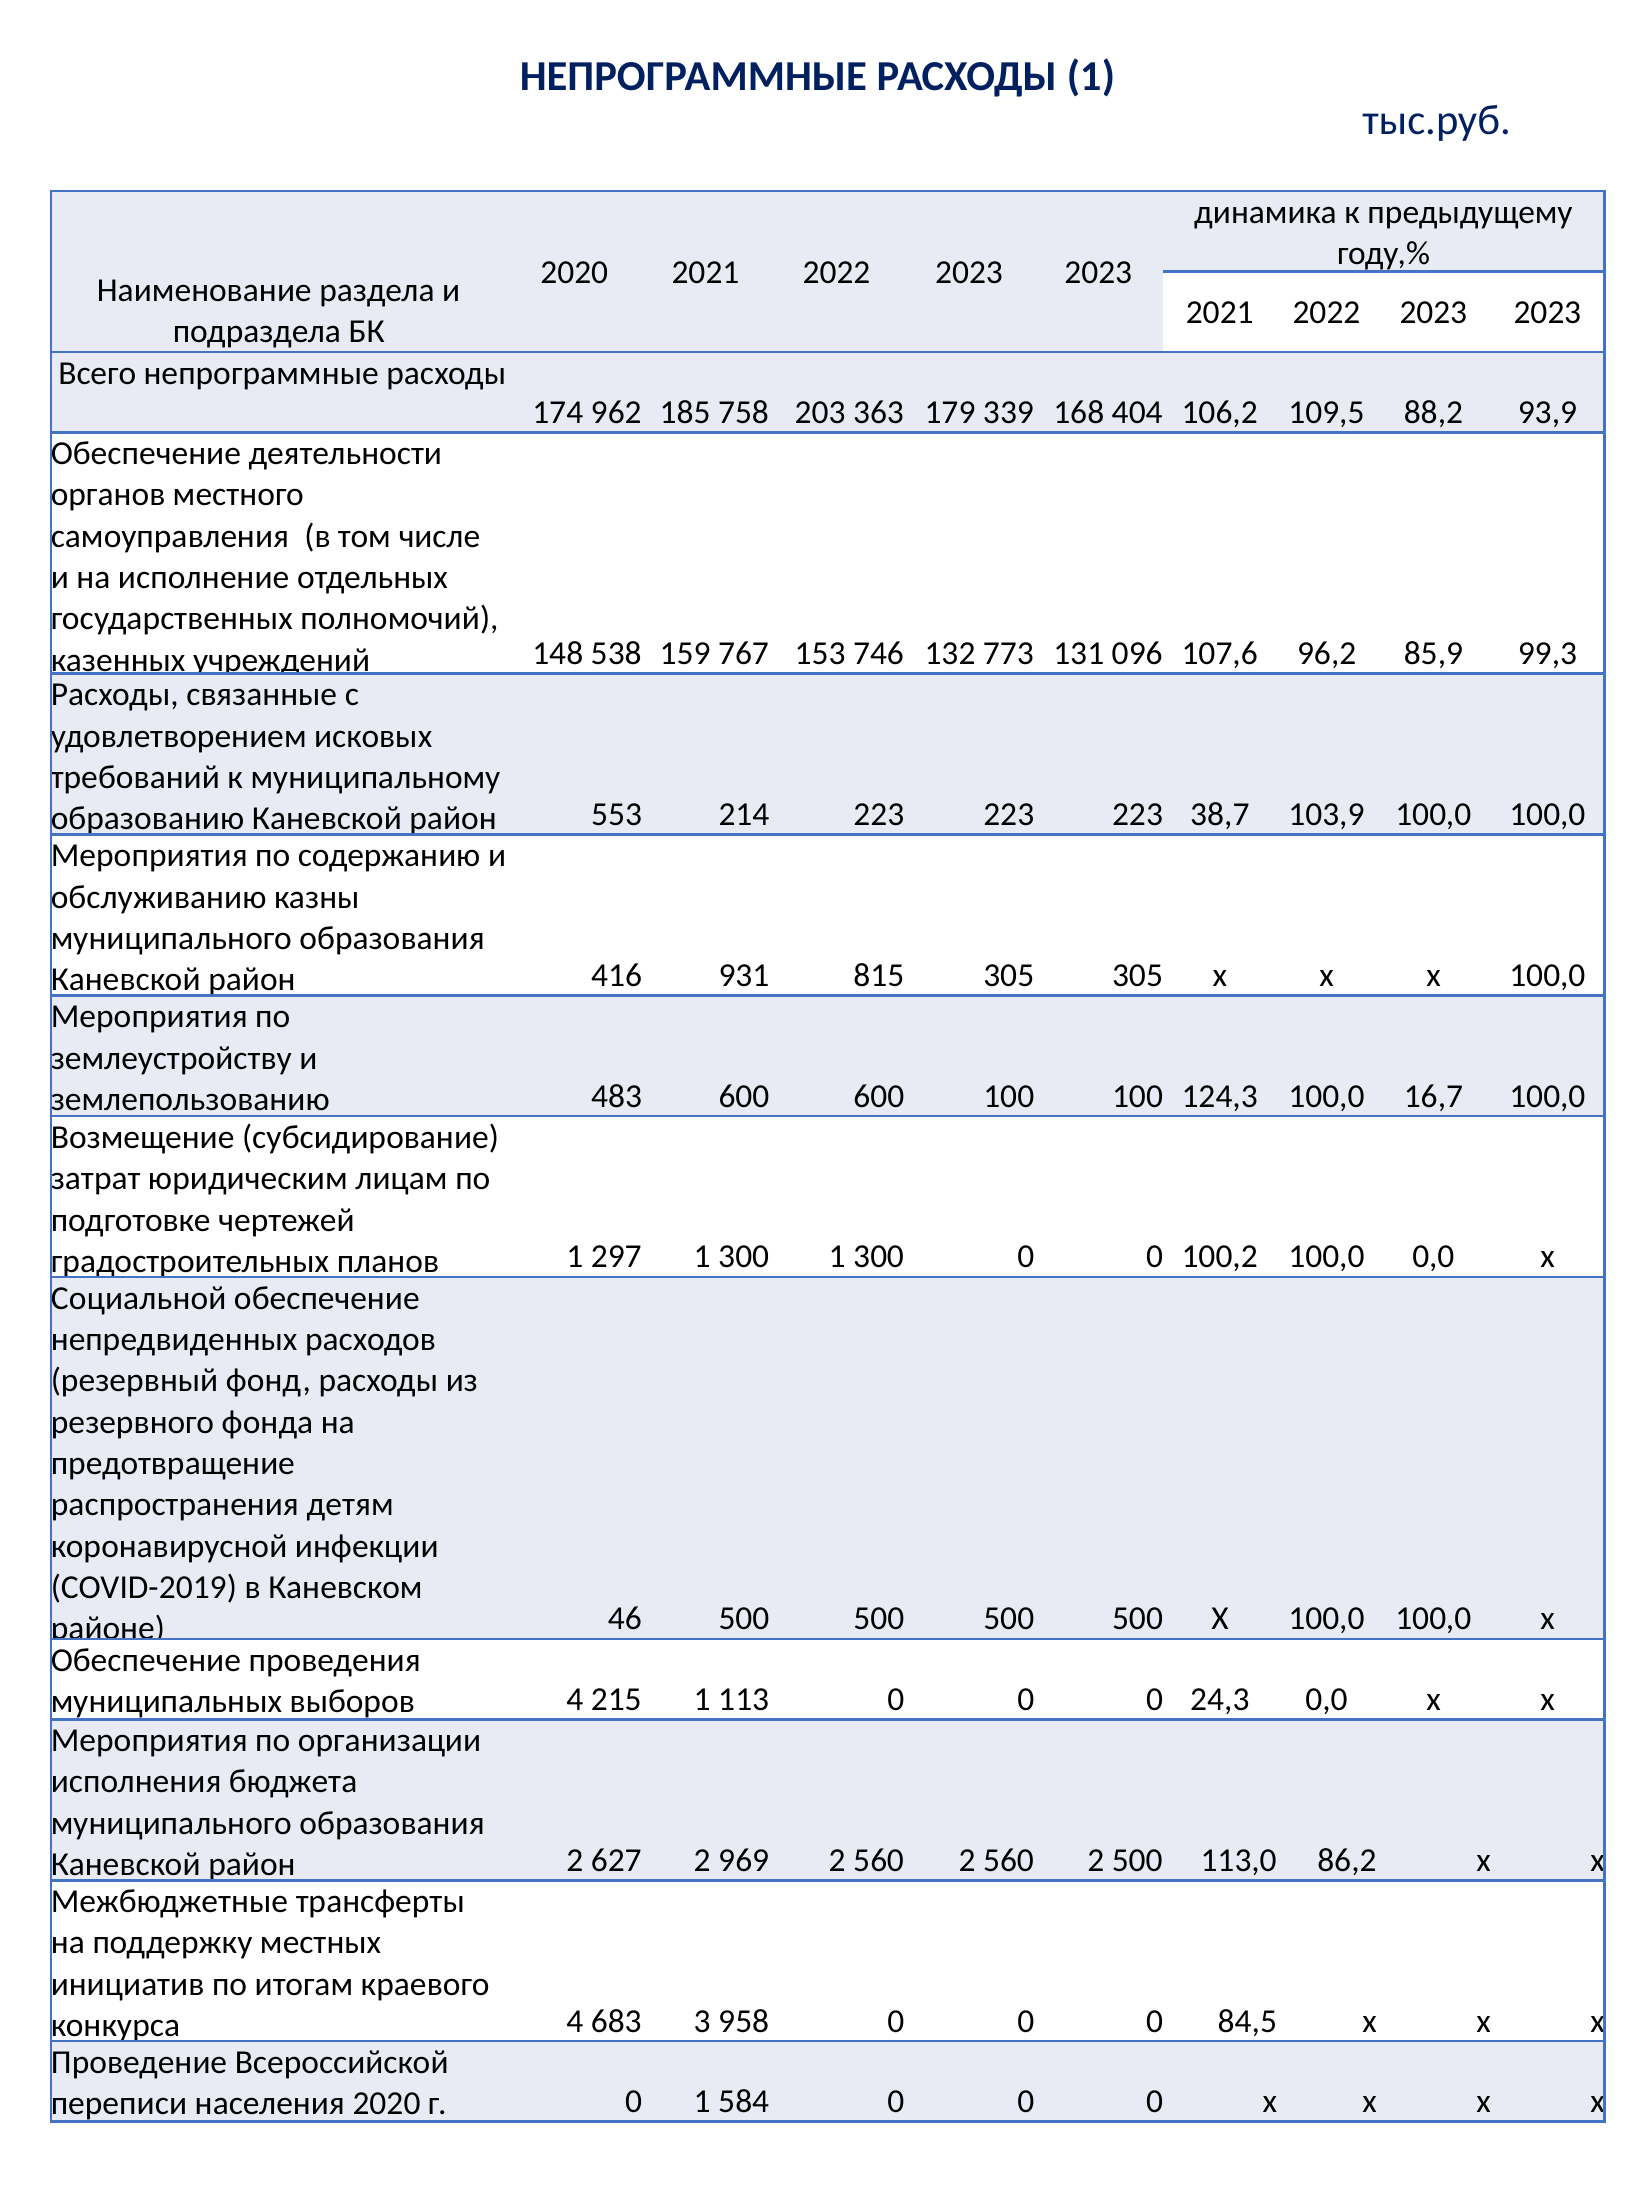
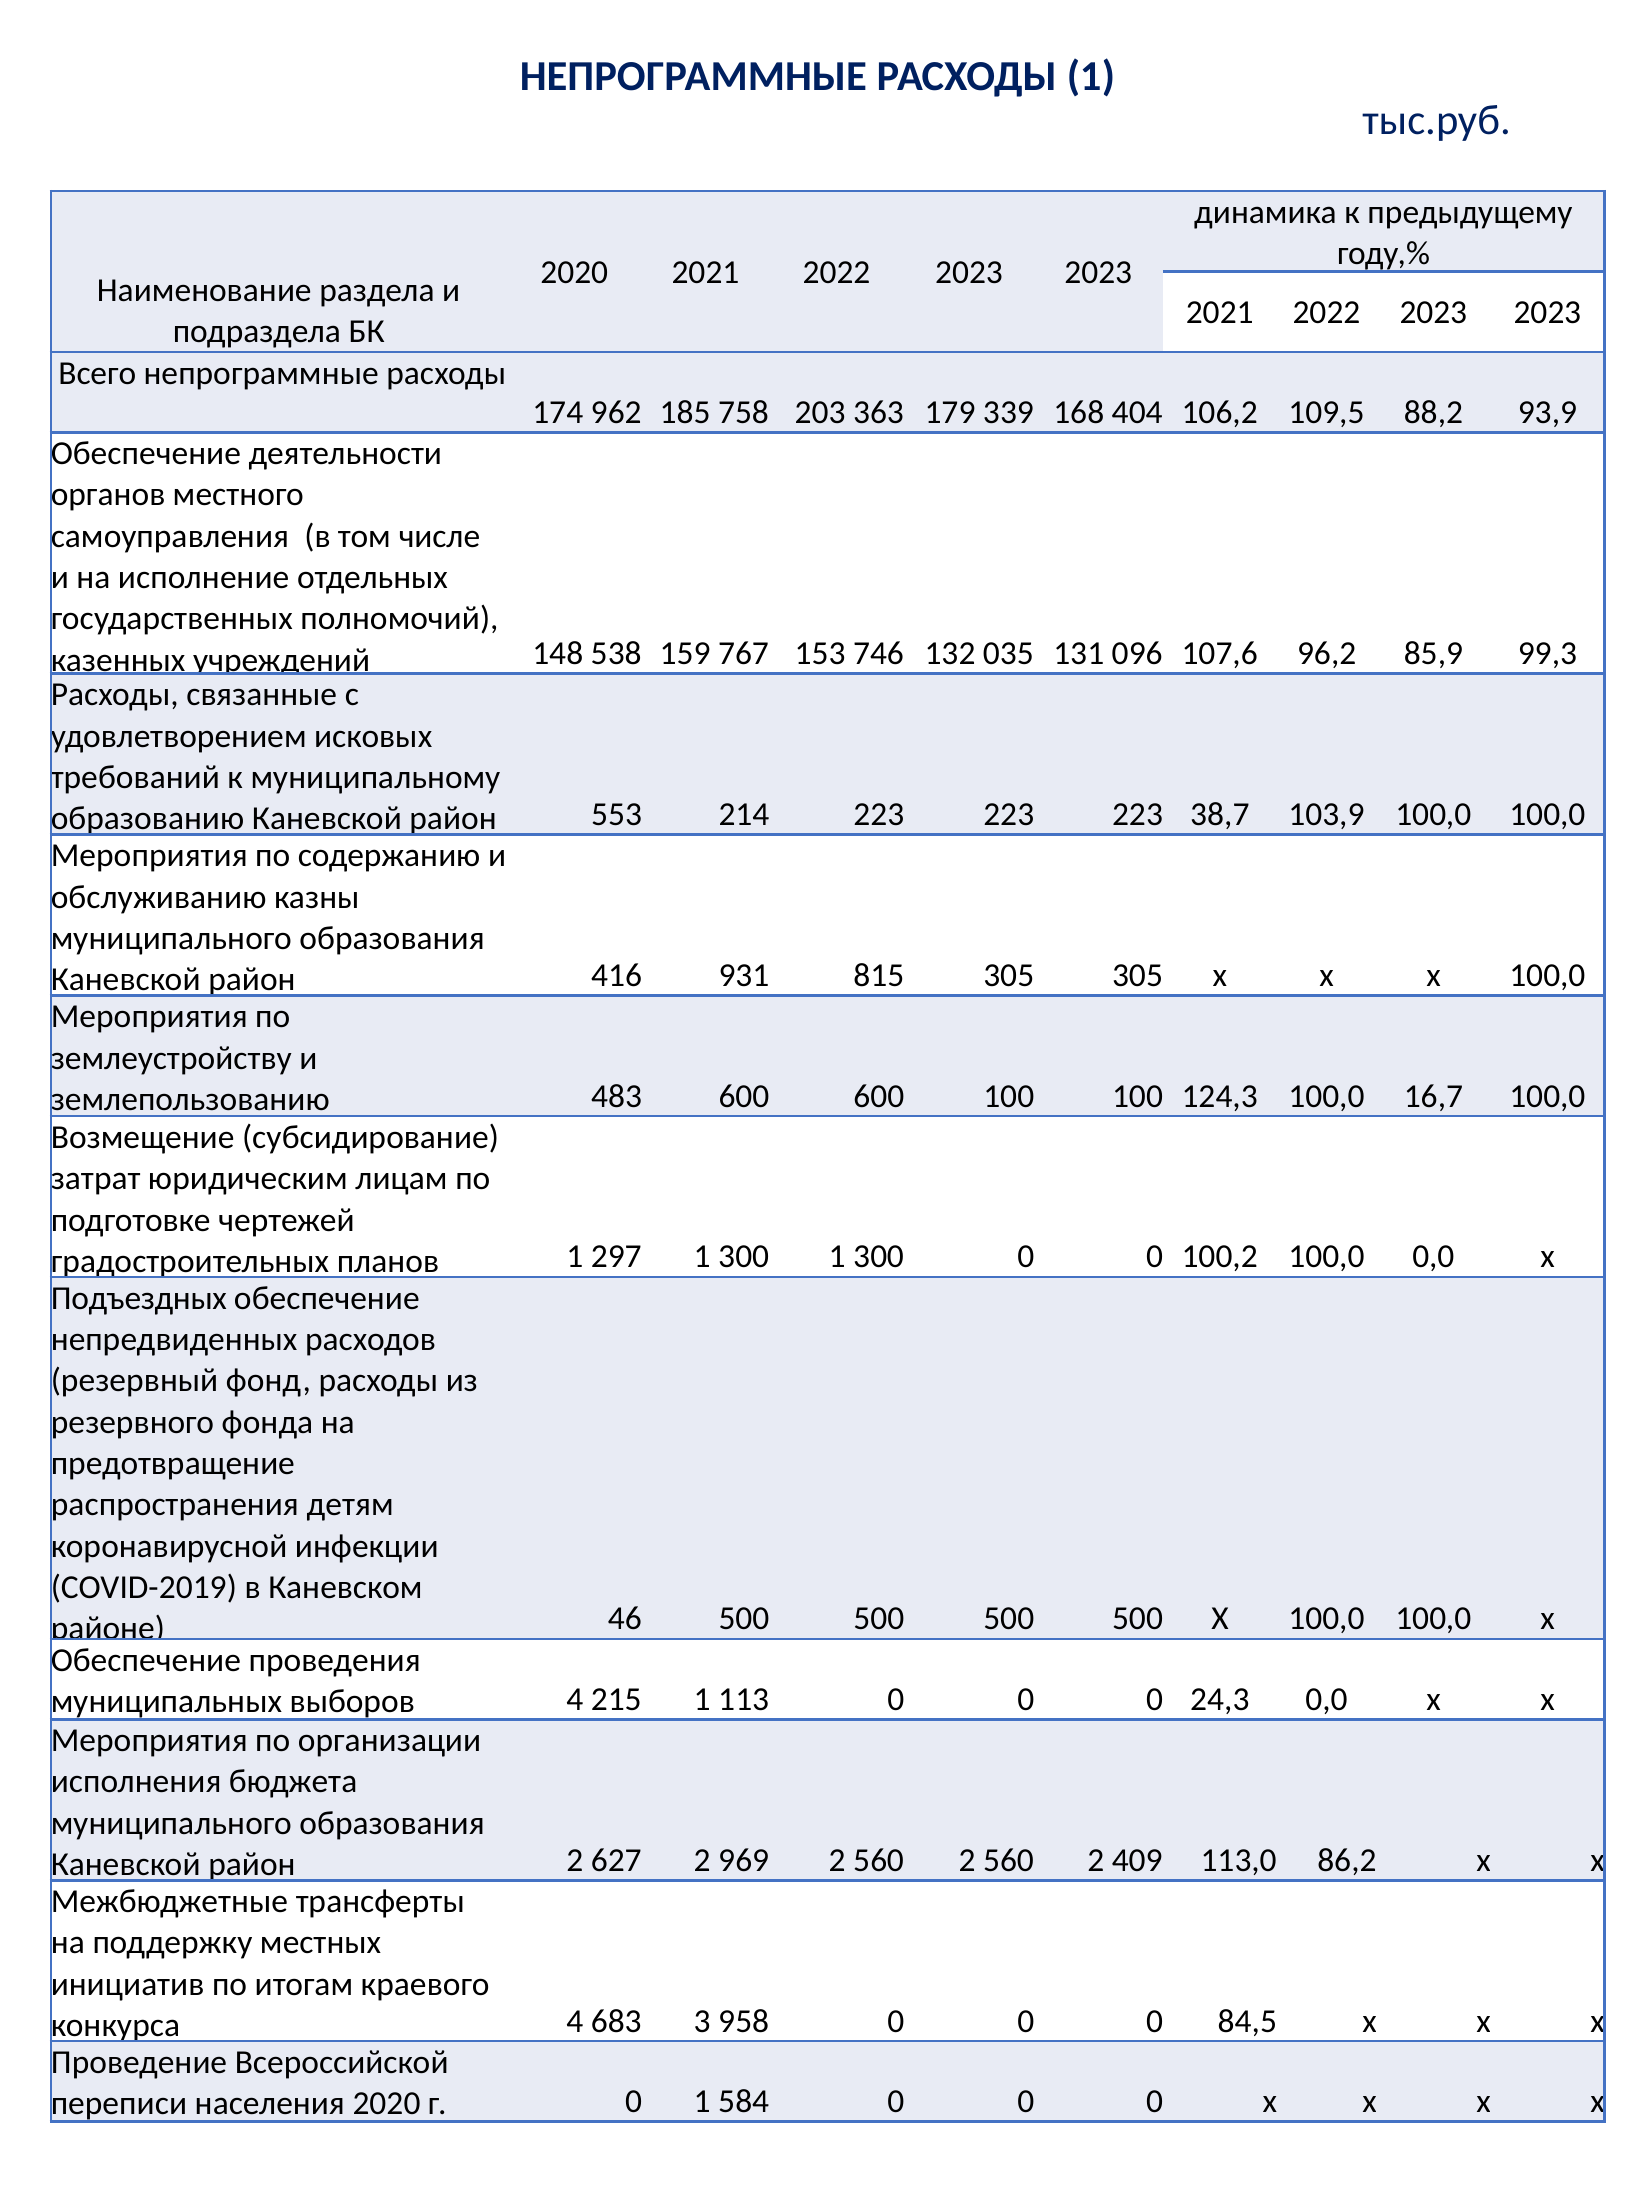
773: 773 -> 035
Социальной: Социальной -> Подъездных
2 500: 500 -> 409
